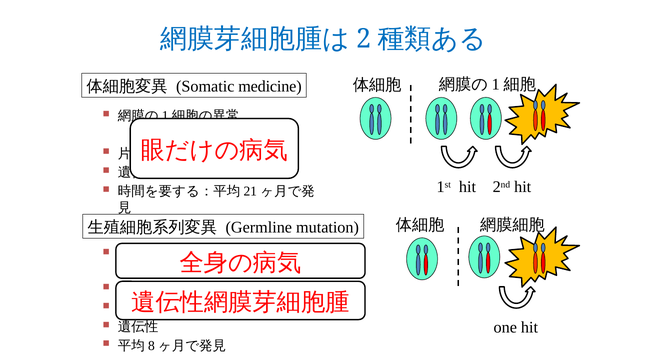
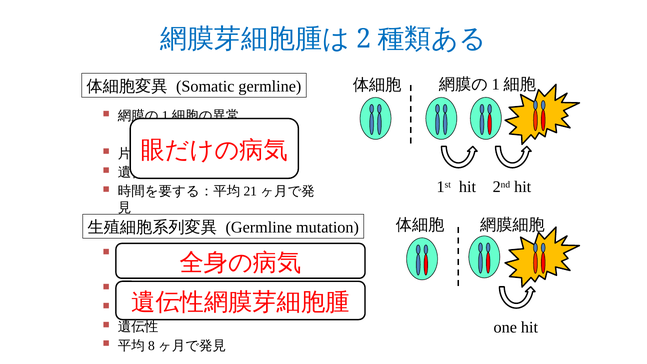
Somatic medicine: medicine -> germline
